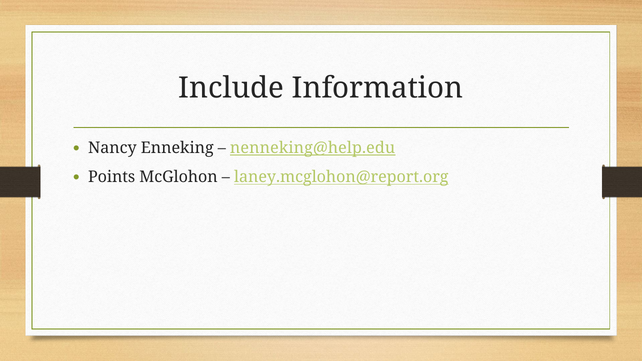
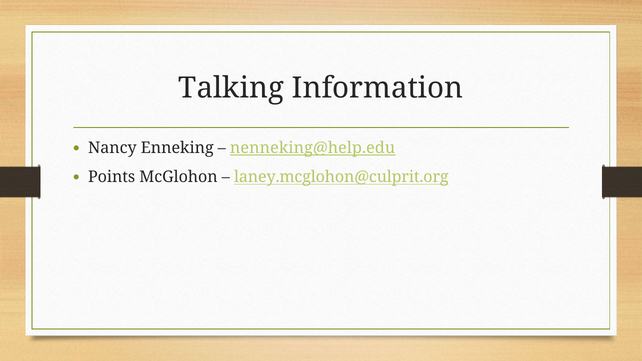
Include: Include -> Talking
laney.mcglohon@report.org: laney.mcglohon@report.org -> laney.mcglohon@culprit.org
